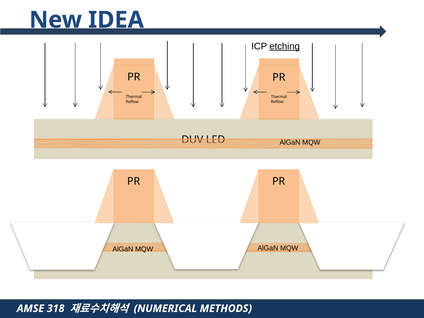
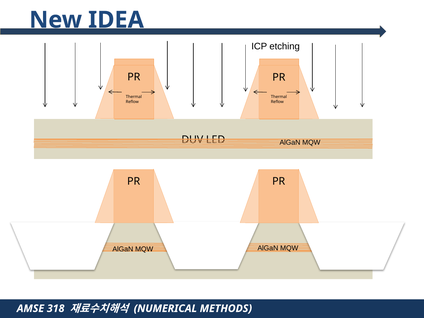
etching underline: present -> none
